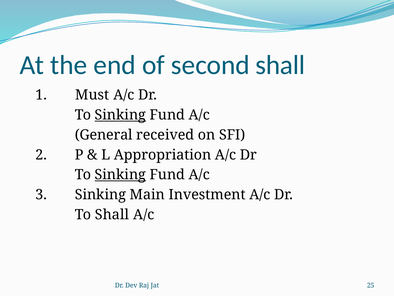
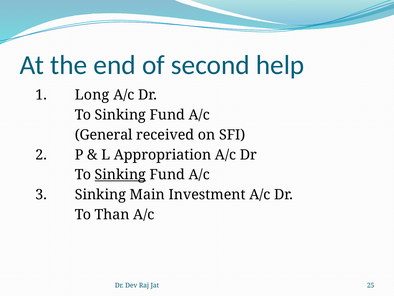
second shall: shall -> help
Must: Must -> Long
Sinking at (120, 115) underline: present -> none
To Shall: Shall -> Than
